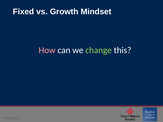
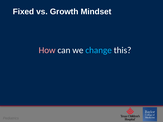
change colour: light green -> light blue
